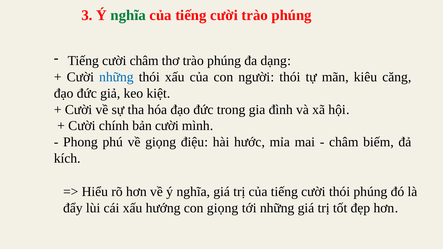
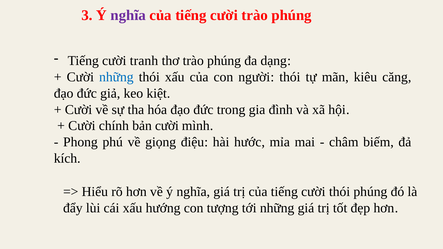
nghĩa at (128, 15) colour: green -> purple
cười châm: châm -> tranh
con giọng: giọng -> tượng
